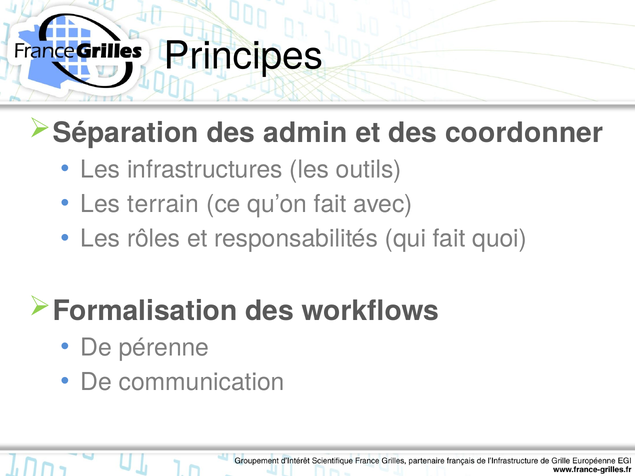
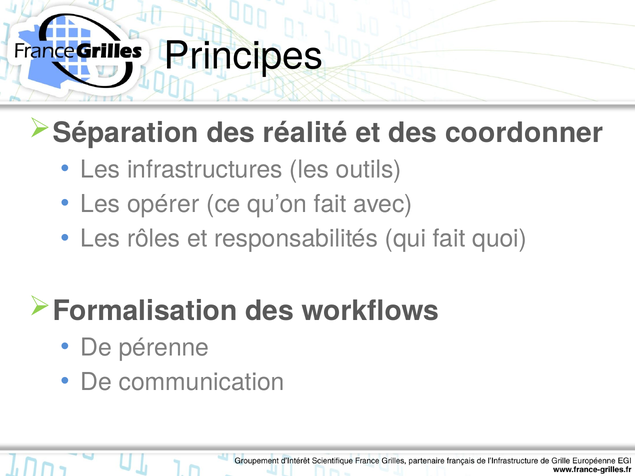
admin: admin -> réalité
terrain: terrain -> opérer
